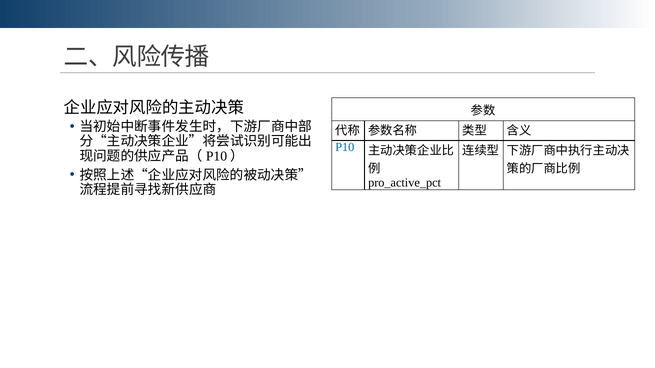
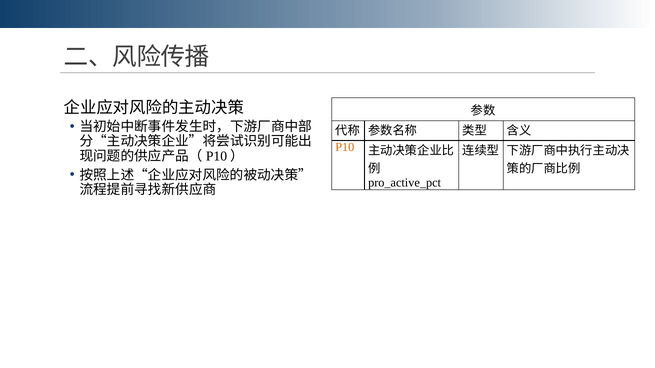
P10 colour: blue -> orange
